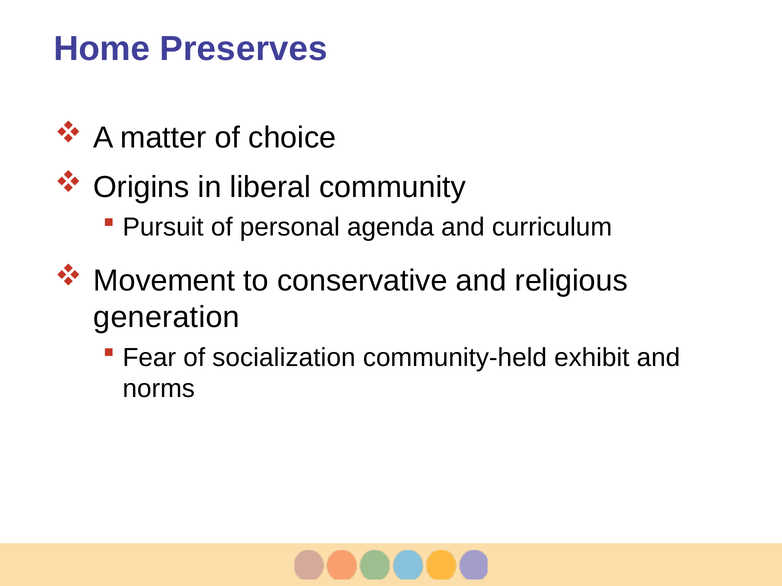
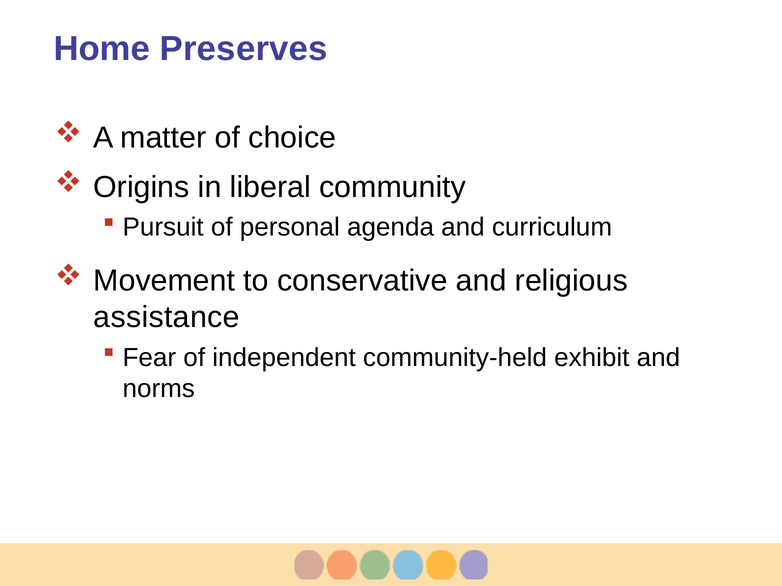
generation: generation -> assistance
socialization: socialization -> independent
